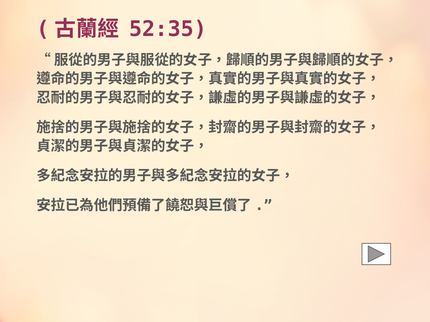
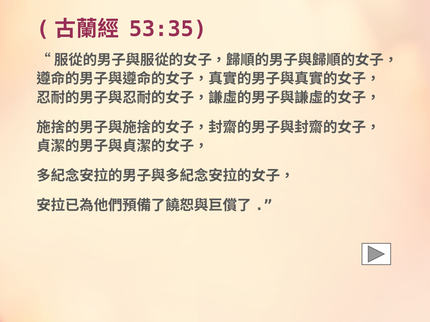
52:35: 52:35 -> 53:35
